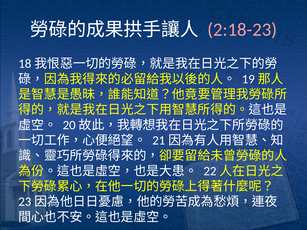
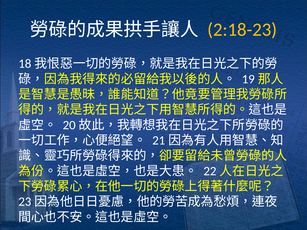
2:18-23 colour: pink -> yellow
